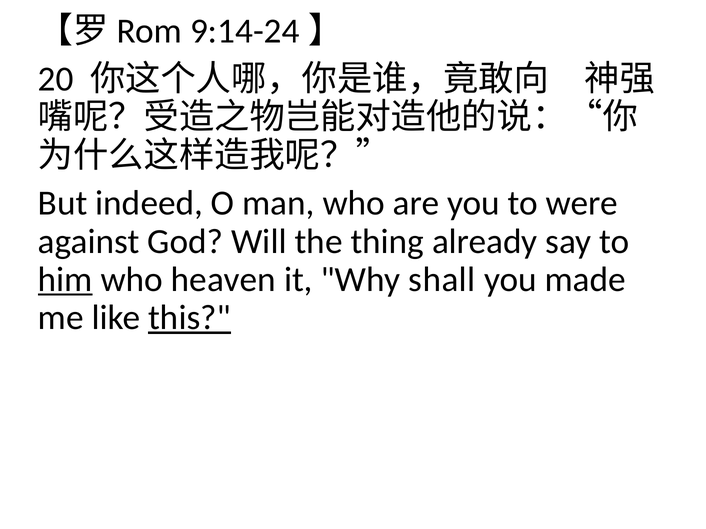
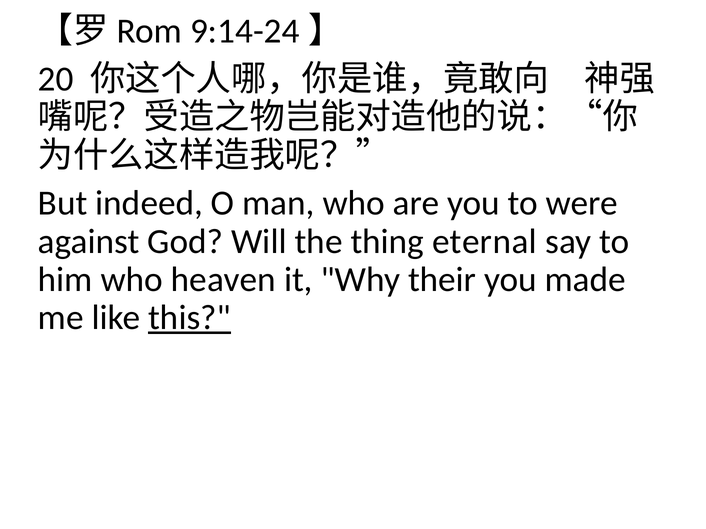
already: already -> eternal
him underline: present -> none
shall: shall -> their
